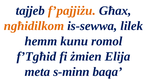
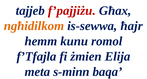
f’pajjiżu colour: orange -> red
lilek: lilek -> ħajr
f’Tgħid: f’Tgħid -> f’Tfajla
